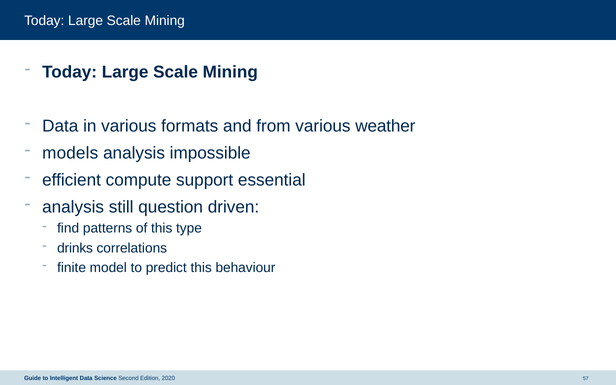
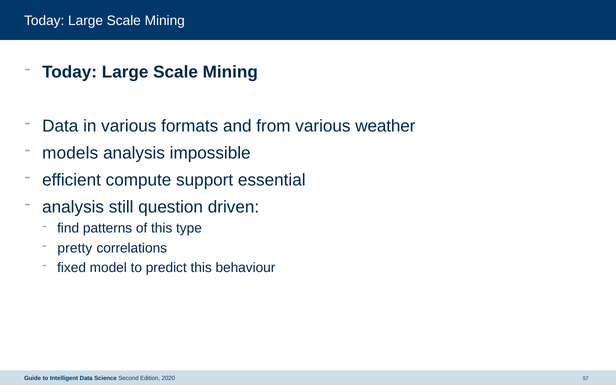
drinks: drinks -> pretty
finite: finite -> fixed
